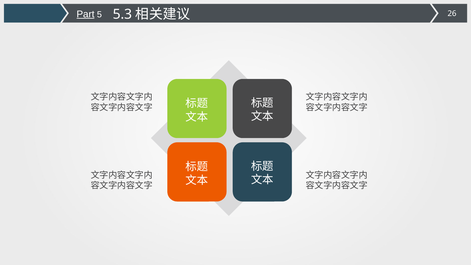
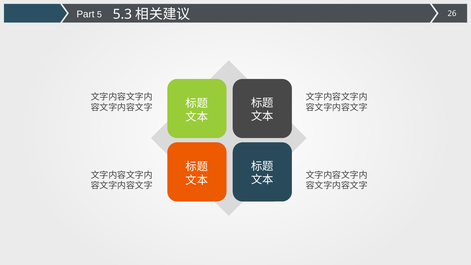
Part underline: present -> none
